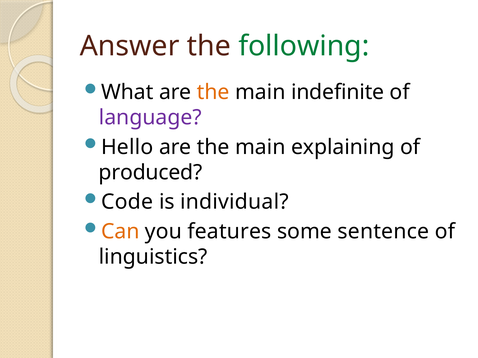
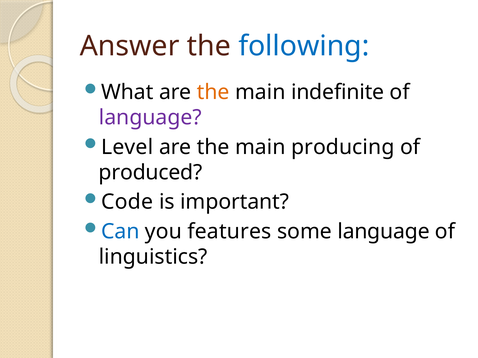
following colour: green -> blue
Hello: Hello -> Level
explaining: explaining -> producing
individual: individual -> important
Can colour: orange -> blue
some sentence: sentence -> language
